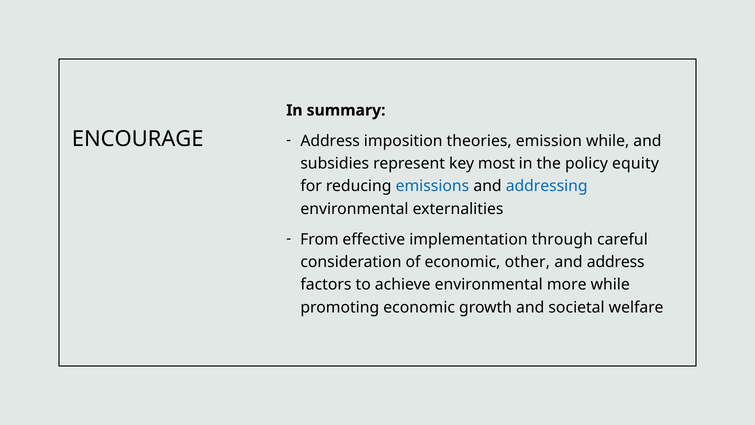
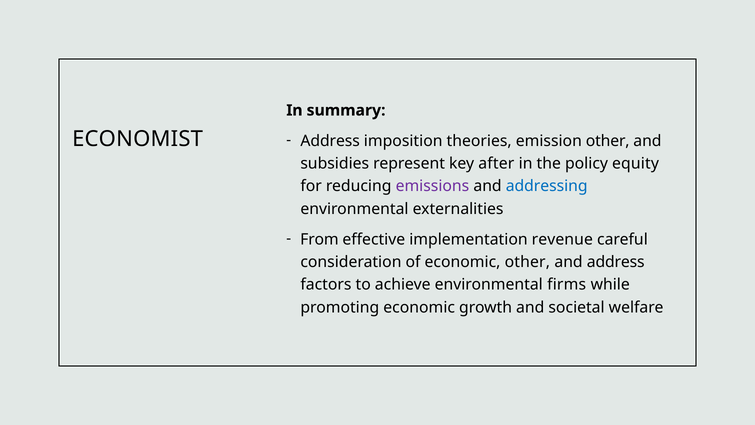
ENCOURAGE: ENCOURAGE -> ECONOMIST
emission while: while -> other
most: most -> after
emissions colour: blue -> purple
through: through -> revenue
more: more -> firms
